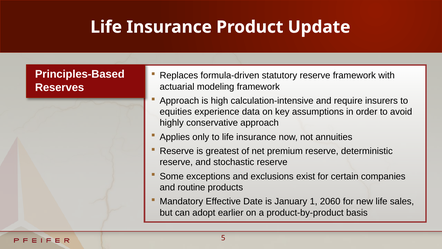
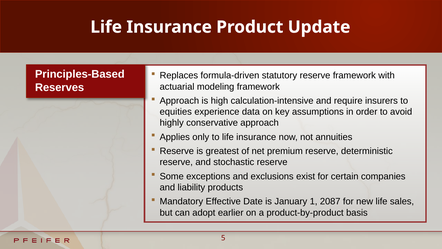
routine: routine -> liability
2060: 2060 -> 2087
